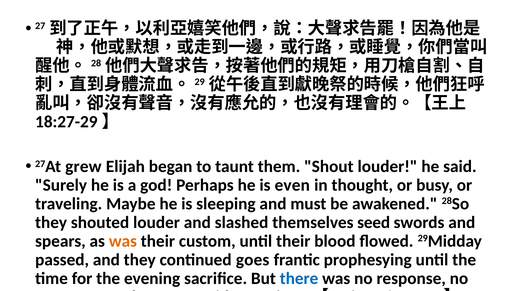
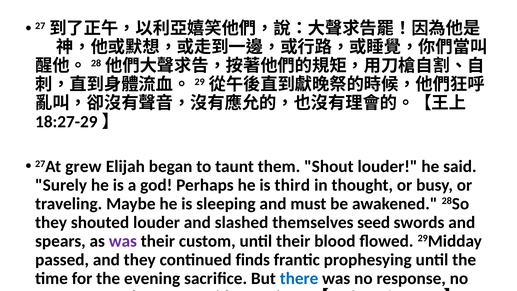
even: even -> third
was at (123, 241) colour: orange -> purple
goes: goes -> finds
